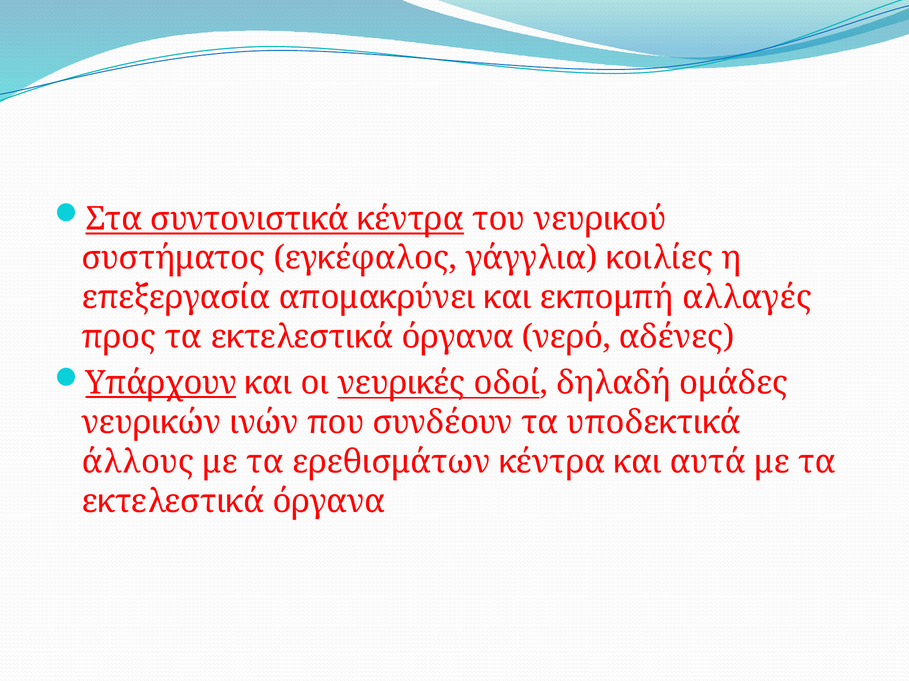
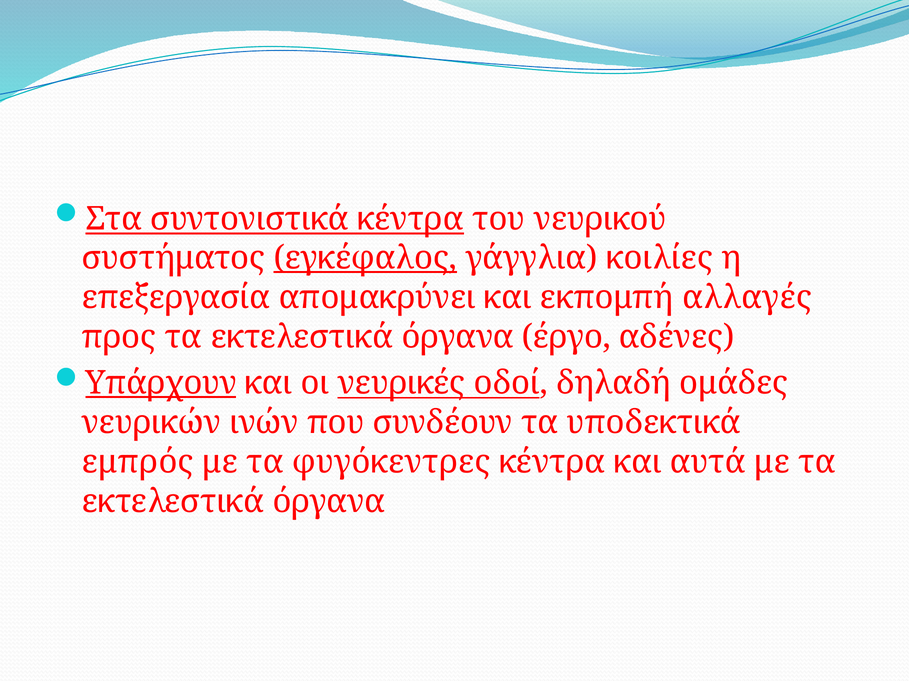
εγκέφαλος underline: none -> present
νερό: νερό -> έργο
άλλους: άλλους -> εμπρός
ερεθισμάτων: ερεθισμάτων -> φυγόκεντρες
